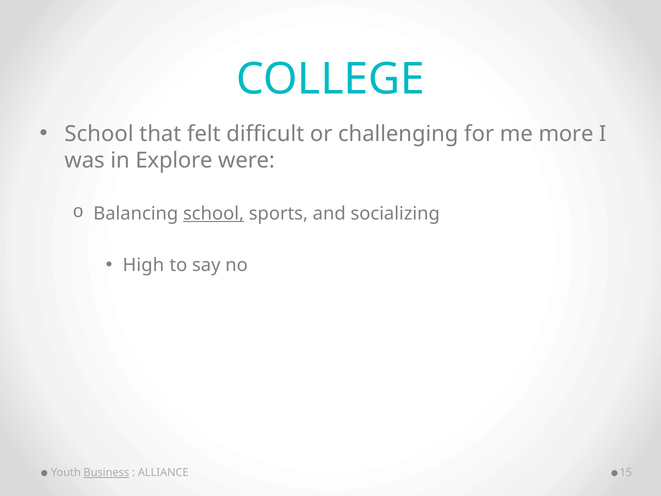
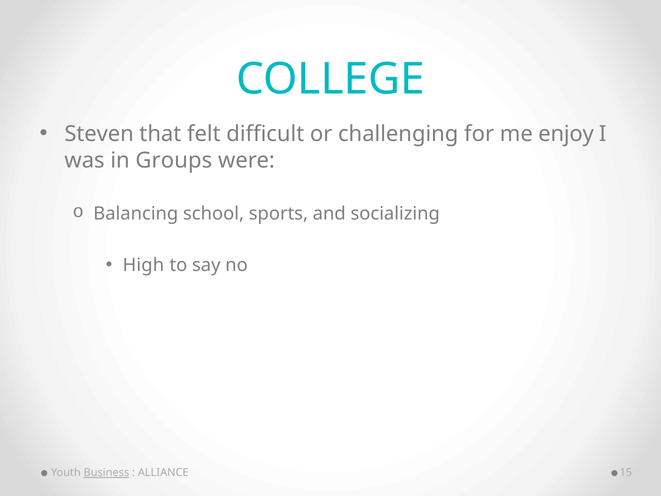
School at (99, 134): School -> Steven
more: more -> enjoy
Explore: Explore -> Groups
school at (214, 214) underline: present -> none
